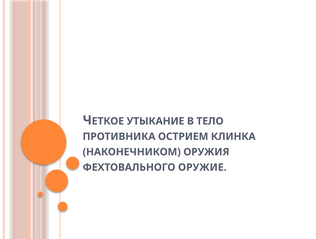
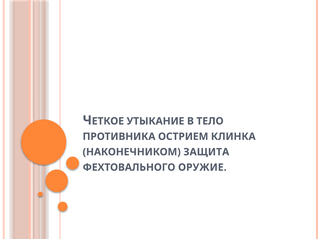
ОРУЖИЯ: ОРУЖИЯ -> ЗАЩИТА
